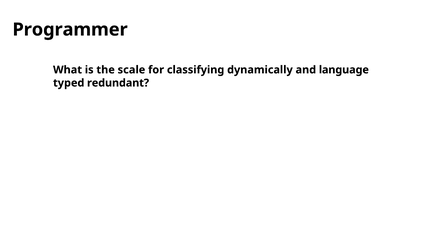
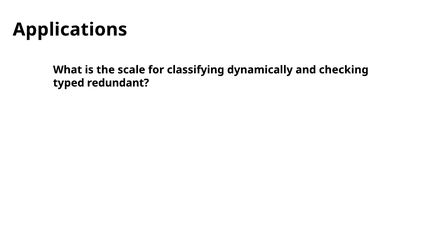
Programmer: Programmer -> Applications
language: language -> checking
